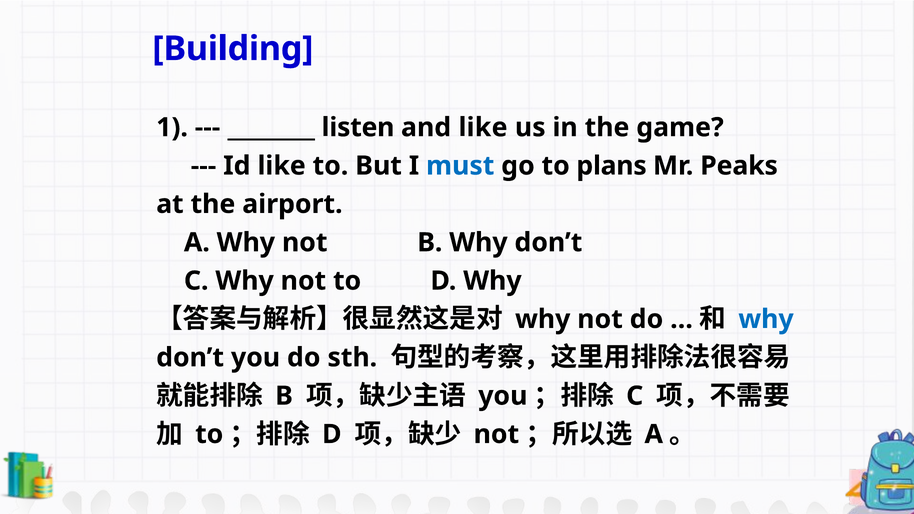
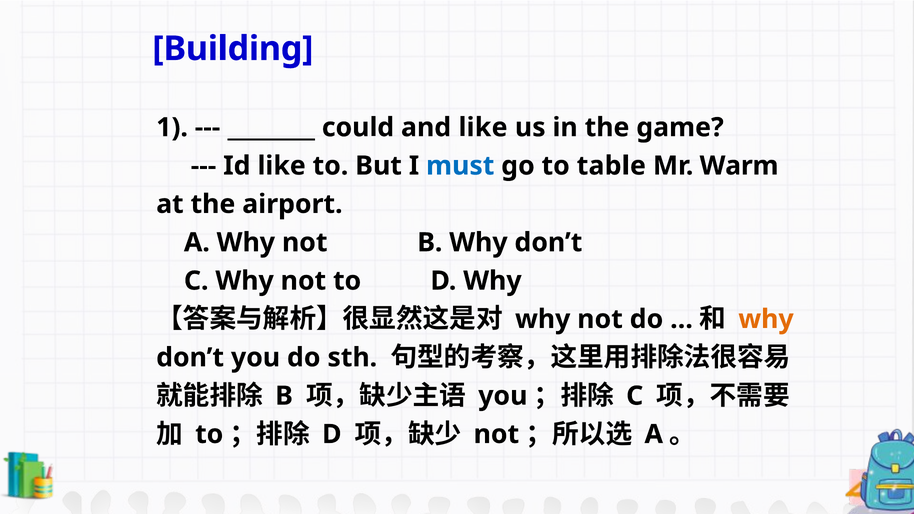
listen: listen -> could
plans: plans -> table
Peaks: Peaks -> Warm
why at (766, 319) colour: blue -> orange
